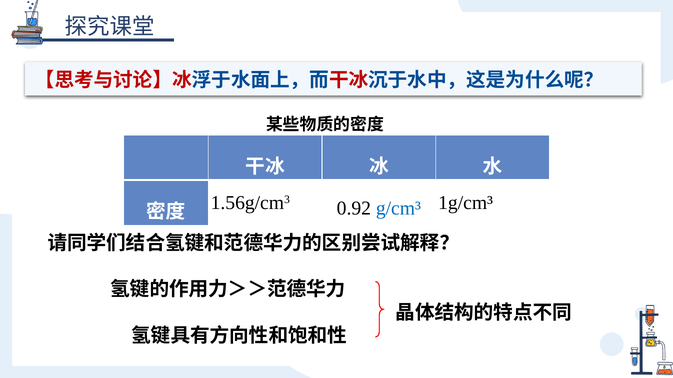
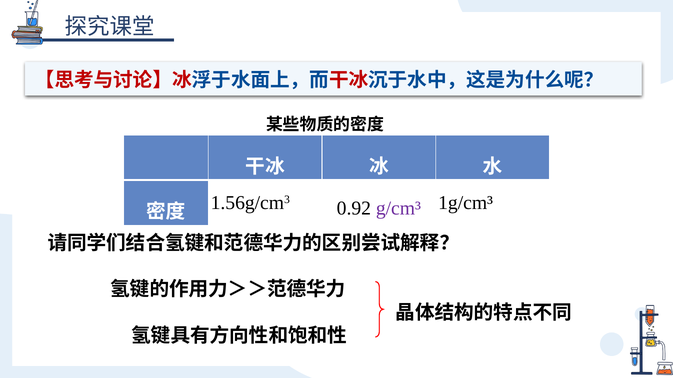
g/cm³ colour: blue -> purple
